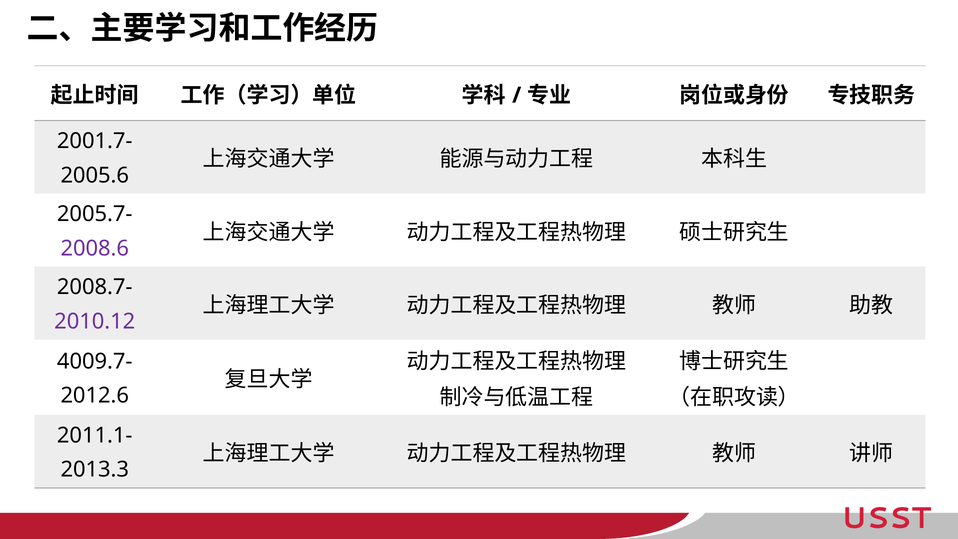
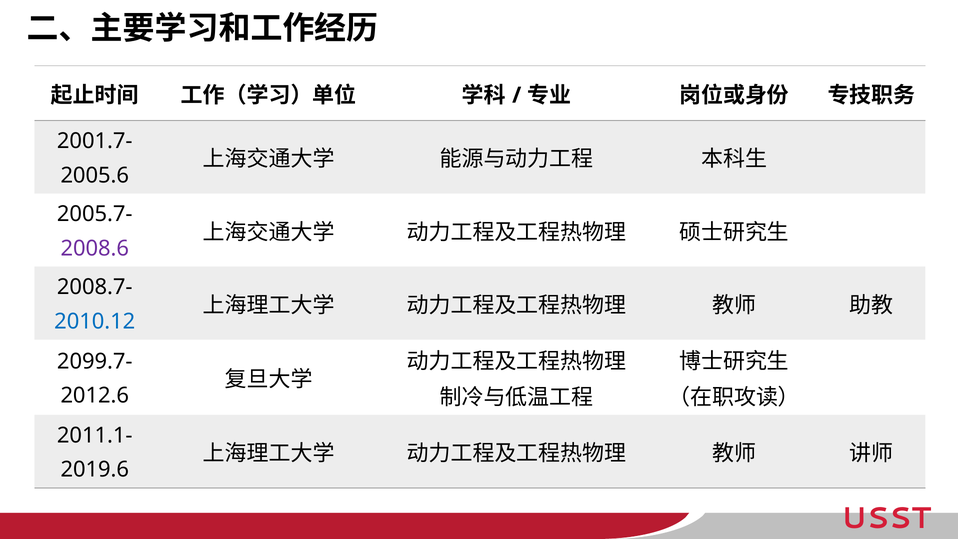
2010.12 colour: purple -> blue
4009.7-: 4009.7- -> 2099.7-
2013.3: 2013.3 -> 2019.6
